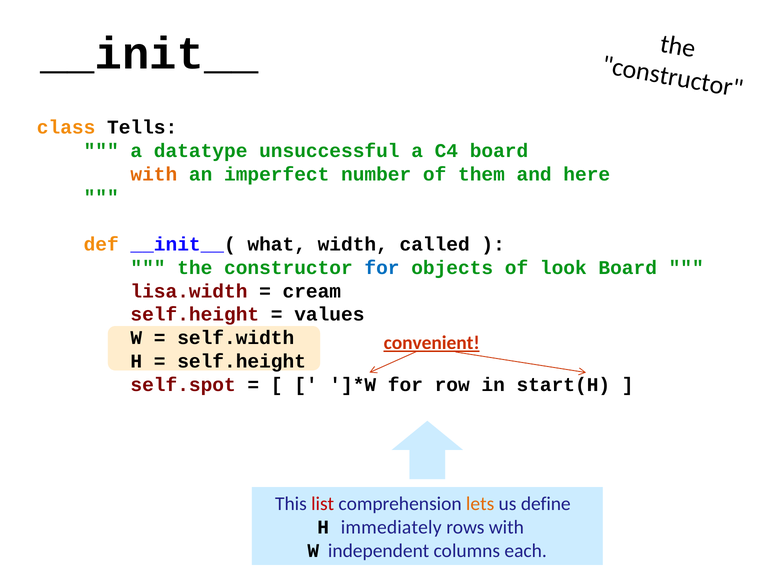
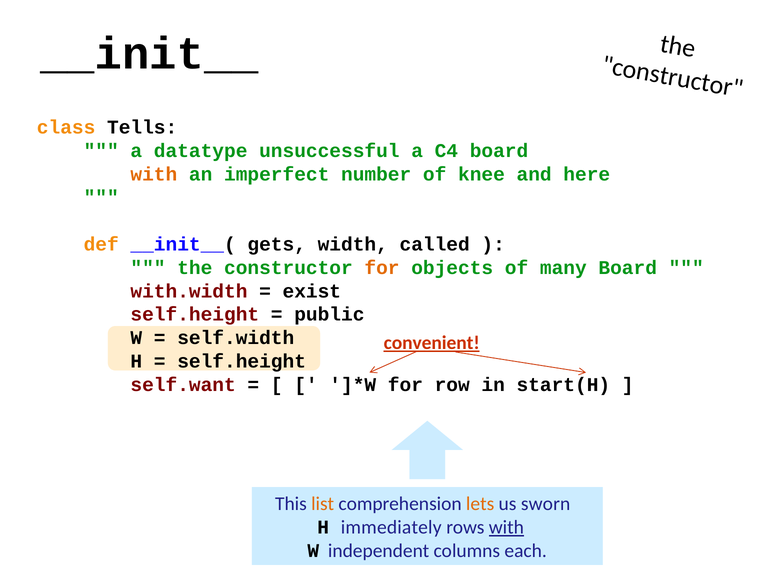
them: them -> knee
what: what -> gets
for at (382, 268) colour: blue -> orange
look: look -> many
lisa.width: lisa.width -> with.width
cream: cream -> exist
values: values -> public
self.spot: self.spot -> self.want
list colour: red -> orange
define: define -> sworn
with at (506, 527) underline: none -> present
